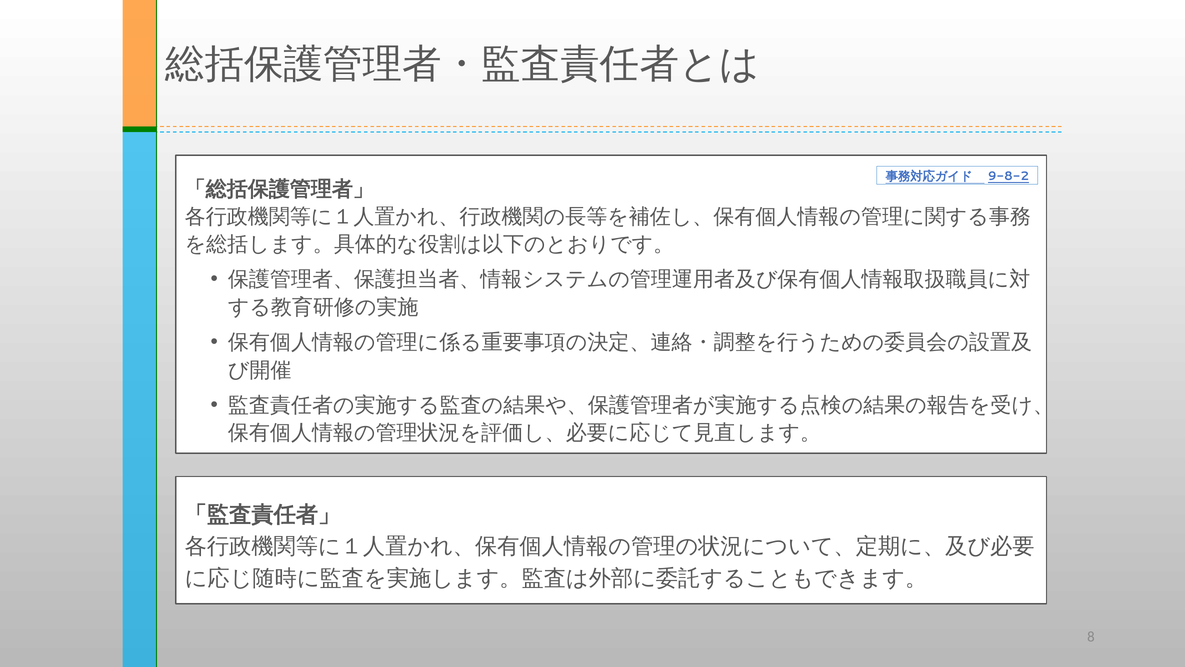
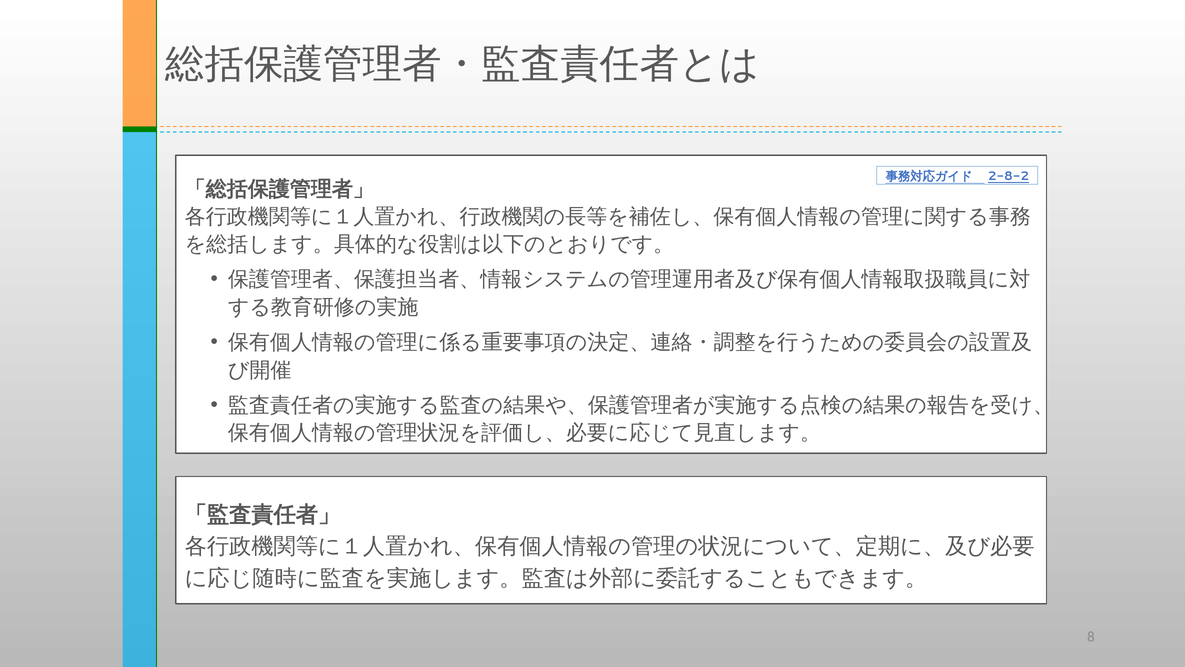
9-8-2: 9-8-2 -> 2-8-2
